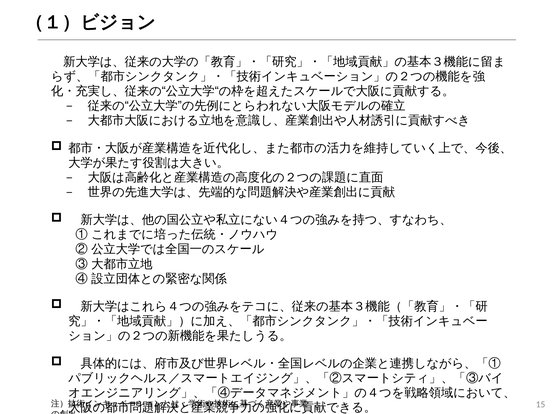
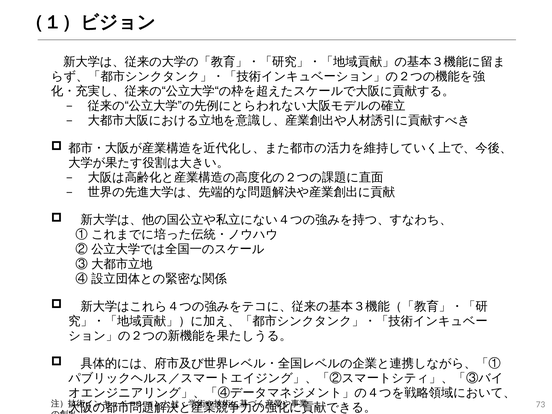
15: 15 -> 73
